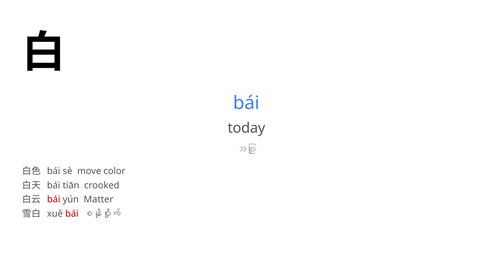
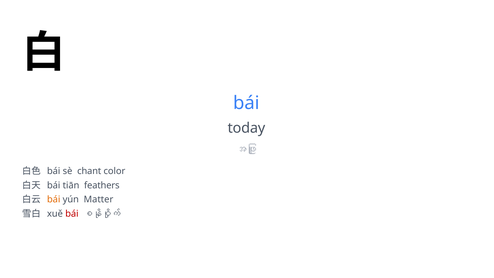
move: move -> chant
crooked: crooked -> feathers
bái at (54, 199) colour: red -> orange
